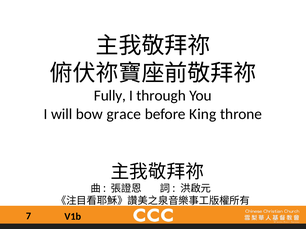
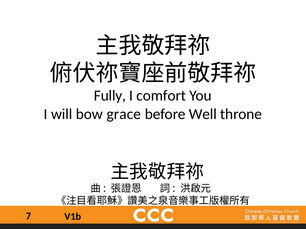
through: through -> comfort
King: King -> Well
